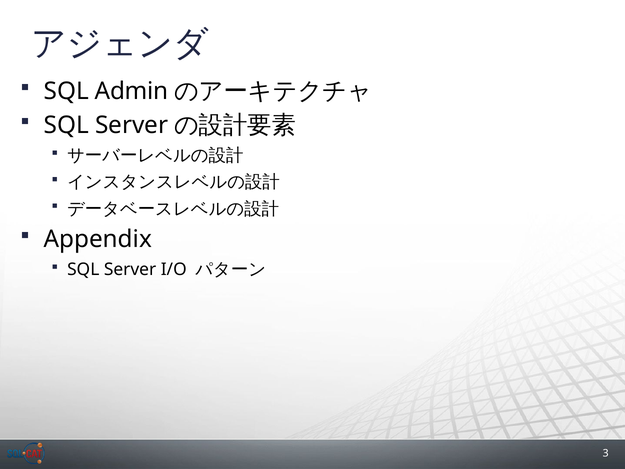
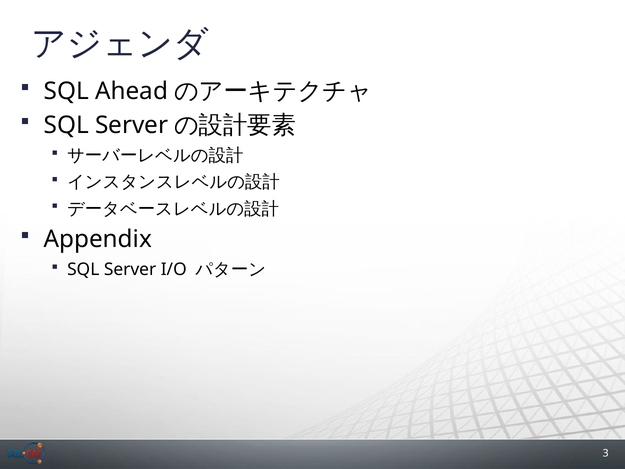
Admin: Admin -> Ahead
